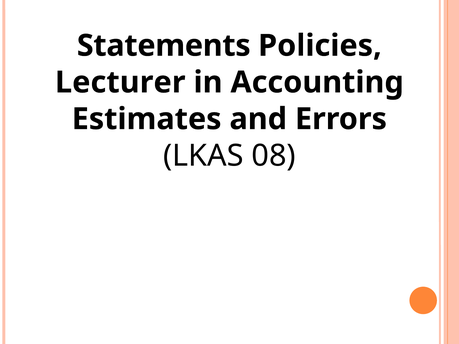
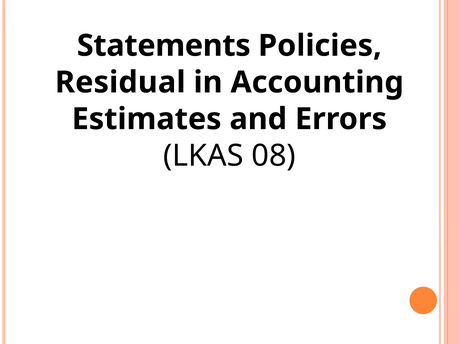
Lecturer: Lecturer -> Residual
